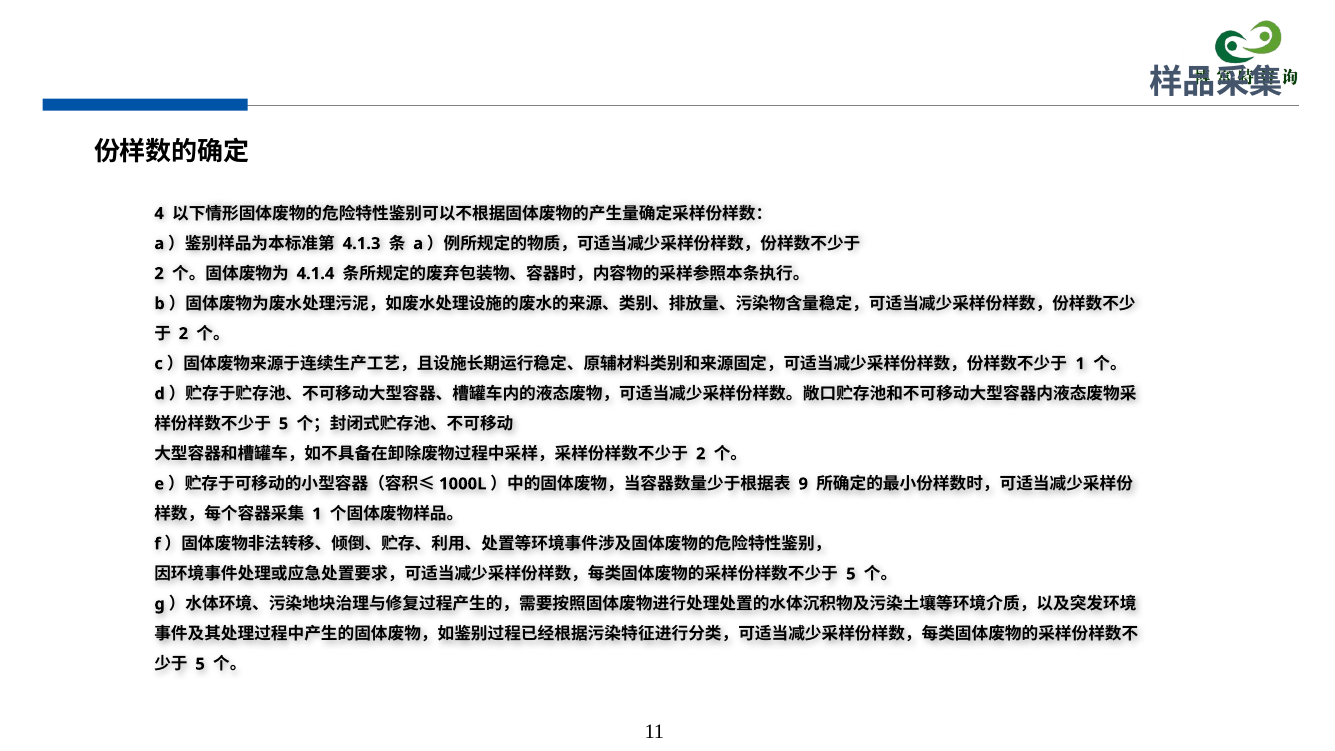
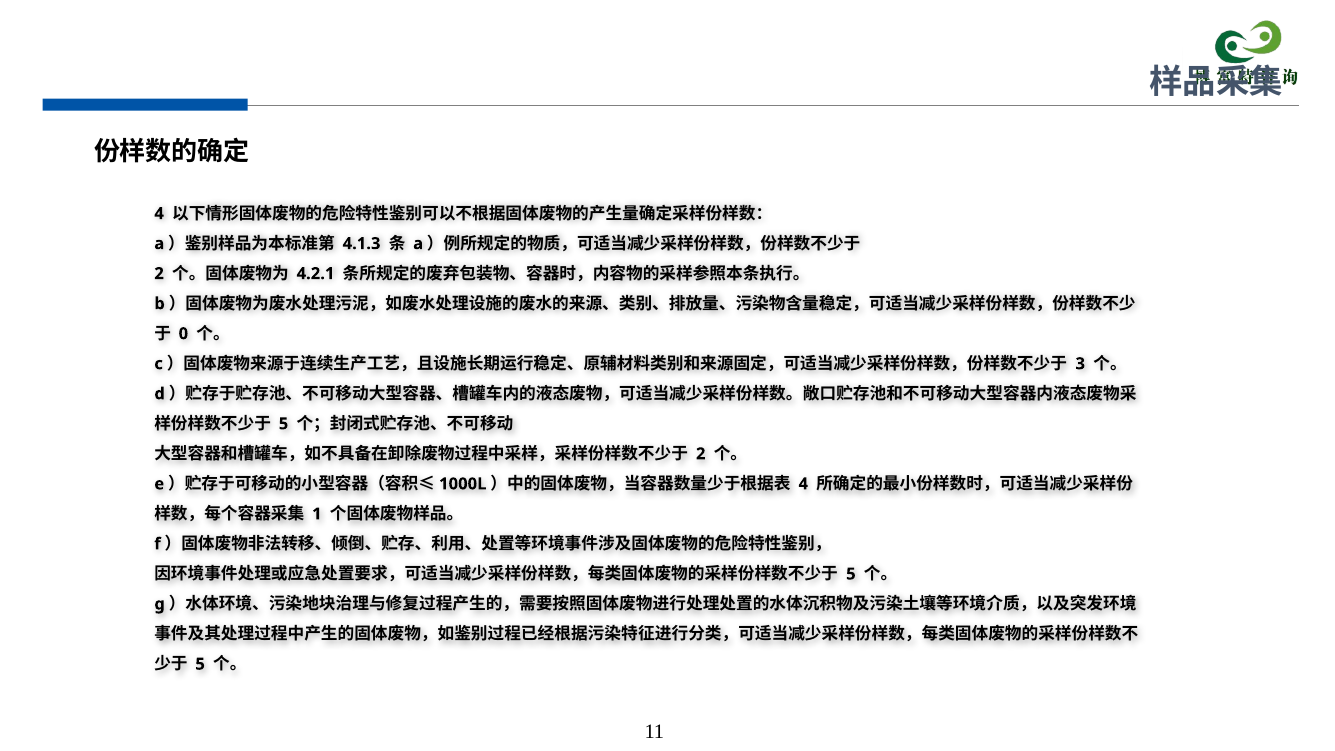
4.1.4: 4.1.4 -> 4.2.1
2 at (183, 334): 2 -> 0
1 at (1080, 364): 1 -> 3
9 at (803, 484): 9 -> 4
